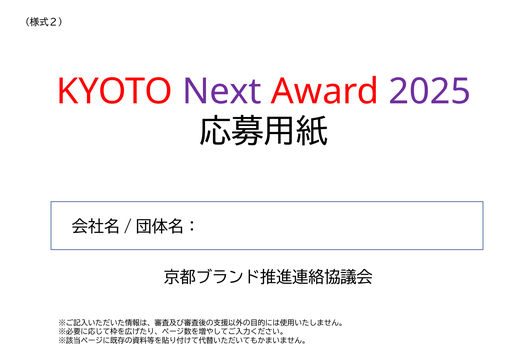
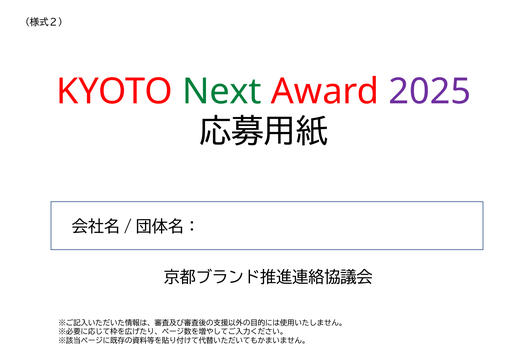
Next colour: purple -> green
